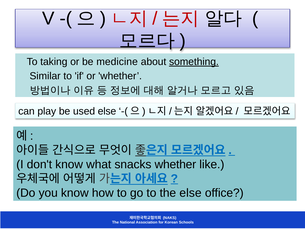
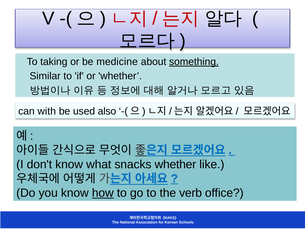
play: play -> with
used else: else -> also
how underline: none -> present
the else: else -> verb
